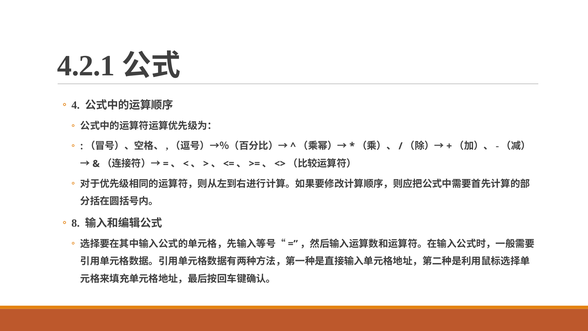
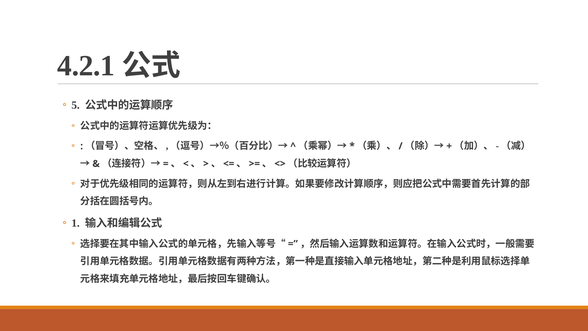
4: 4 -> 5
8: 8 -> 1
